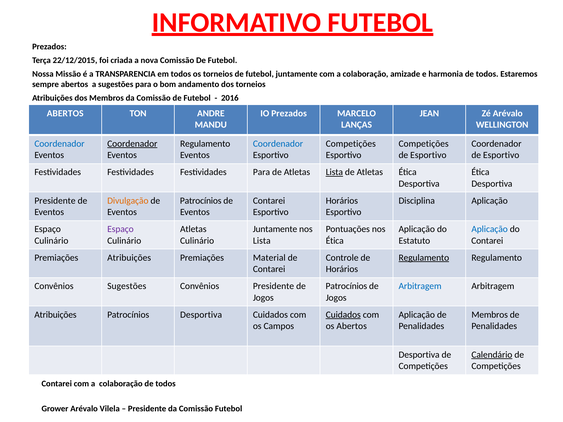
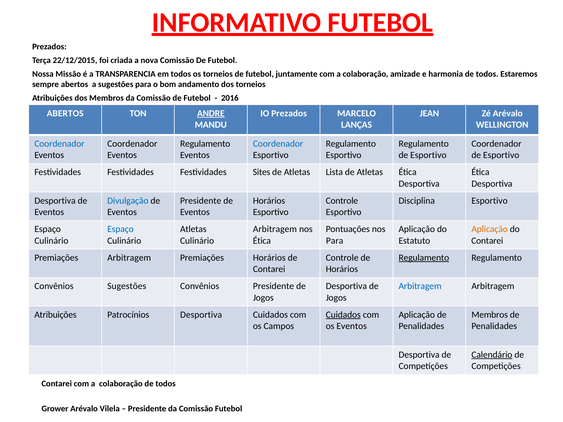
ANDRE underline: none -> present
Coordenador at (132, 144) underline: present -> none
Competições at (351, 144): Competições -> Regulamento
Competições at (424, 144): Competições -> Regulamento
Festividades Para: Para -> Sites
Lista at (334, 172) underline: present -> none
Presidente at (55, 201): Presidente -> Desportiva
Divulgação colour: orange -> blue
Patrocínios at (201, 201): Patrocínios -> Presidente
Contarei at (269, 201): Contarei -> Horários
Horários at (342, 201): Horários -> Controle
Disciplina Aplicação: Aplicação -> Esportivo
Espaço at (120, 229) colour: purple -> blue
Juntamente at (275, 229): Juntamente -> Arbitragem
Aplicação at (490, 229) colour: blue -> orange
Lista at (262, 241): Lista -> Ética
Ética at (335, 241): Ética -> Para
Premiações Atribuições: Atribuições -> Arbitragem
Premiações Material: Material -> Horários
Patrocínios at (346, 286): Patrocínios -> Desportiva
os Abertos: Abertos -> Eventos
